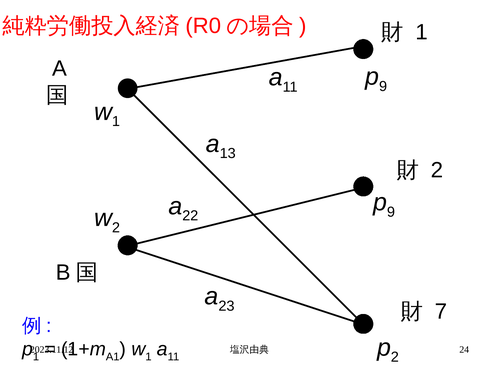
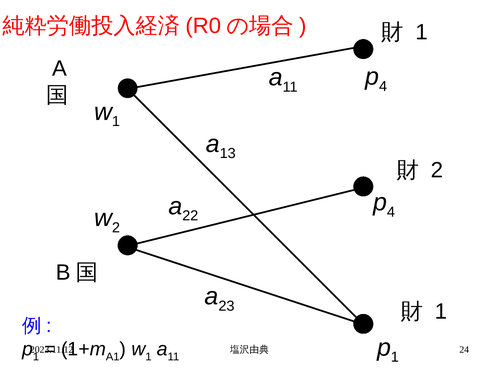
9 at (383, 86): 9 -> 4
9 at (391, 212): 9 -> 4
7 at (441, 312): 7 -> 1
2 at (395, 357): 2 -> 1
